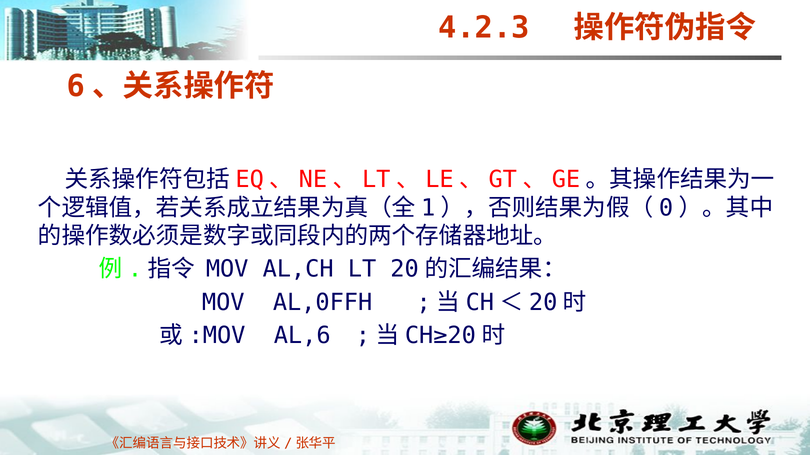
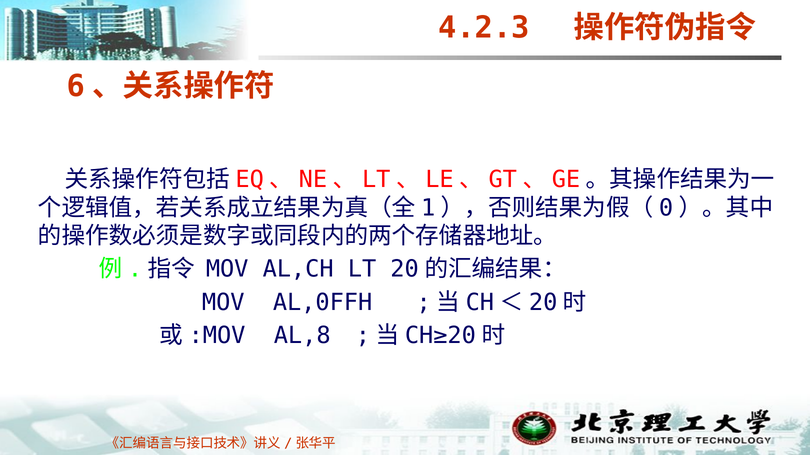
AL,6: AL,6 -> AL,8
